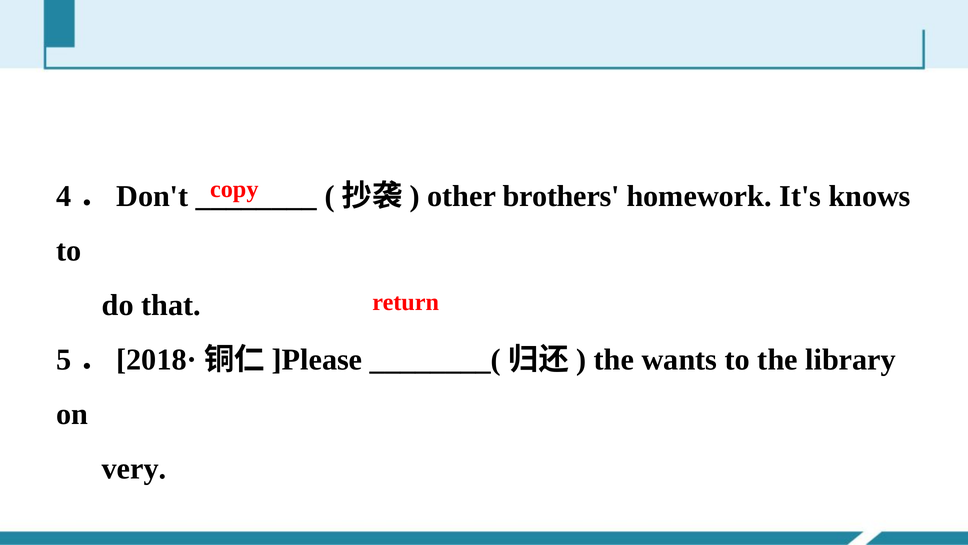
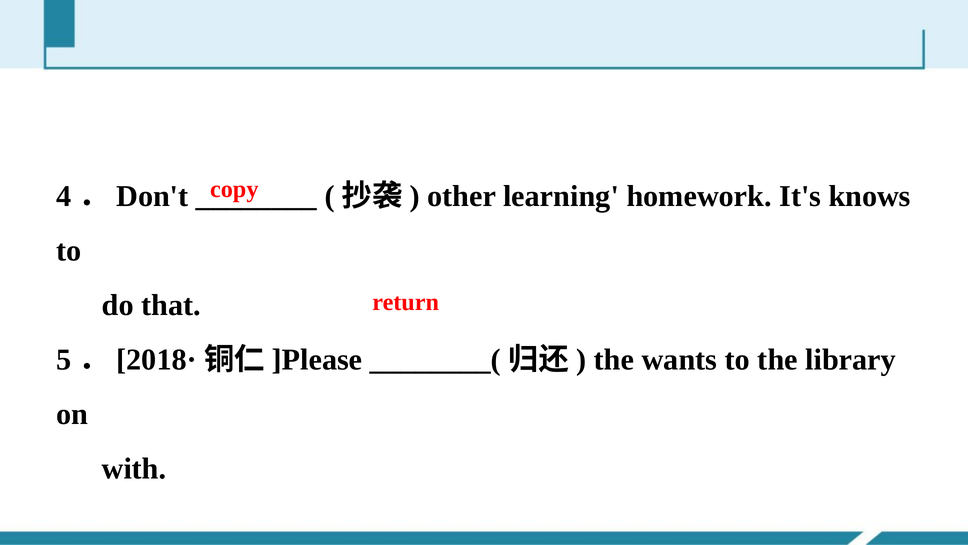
brothers: brothers -> learning
very: very -> with
